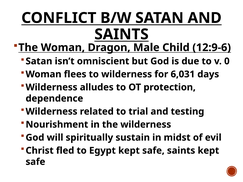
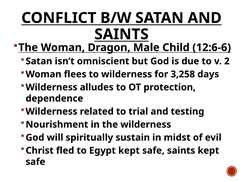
12:9-6: 12:9-6 -> 12:6-6
0: 0 -> 2
6,031: 6,031 -> 3,258
